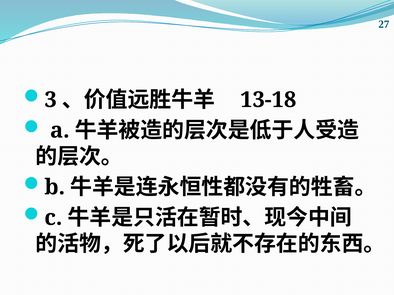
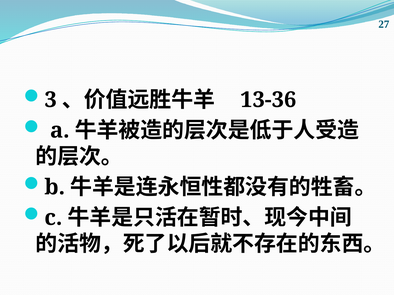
13-18: 13-18 -> 13-36
